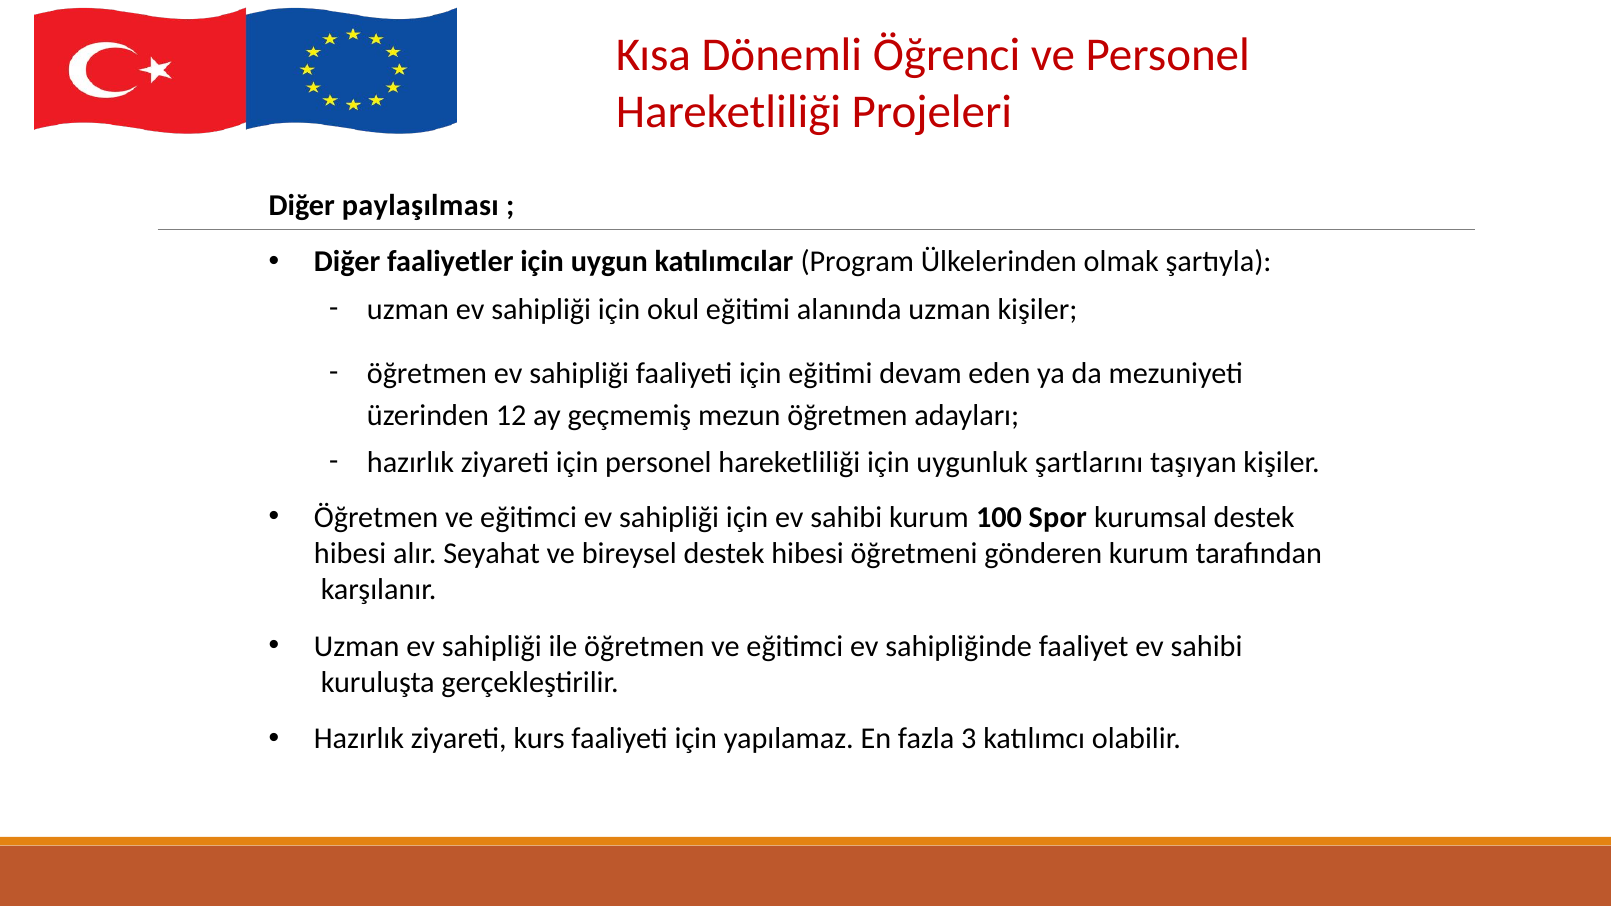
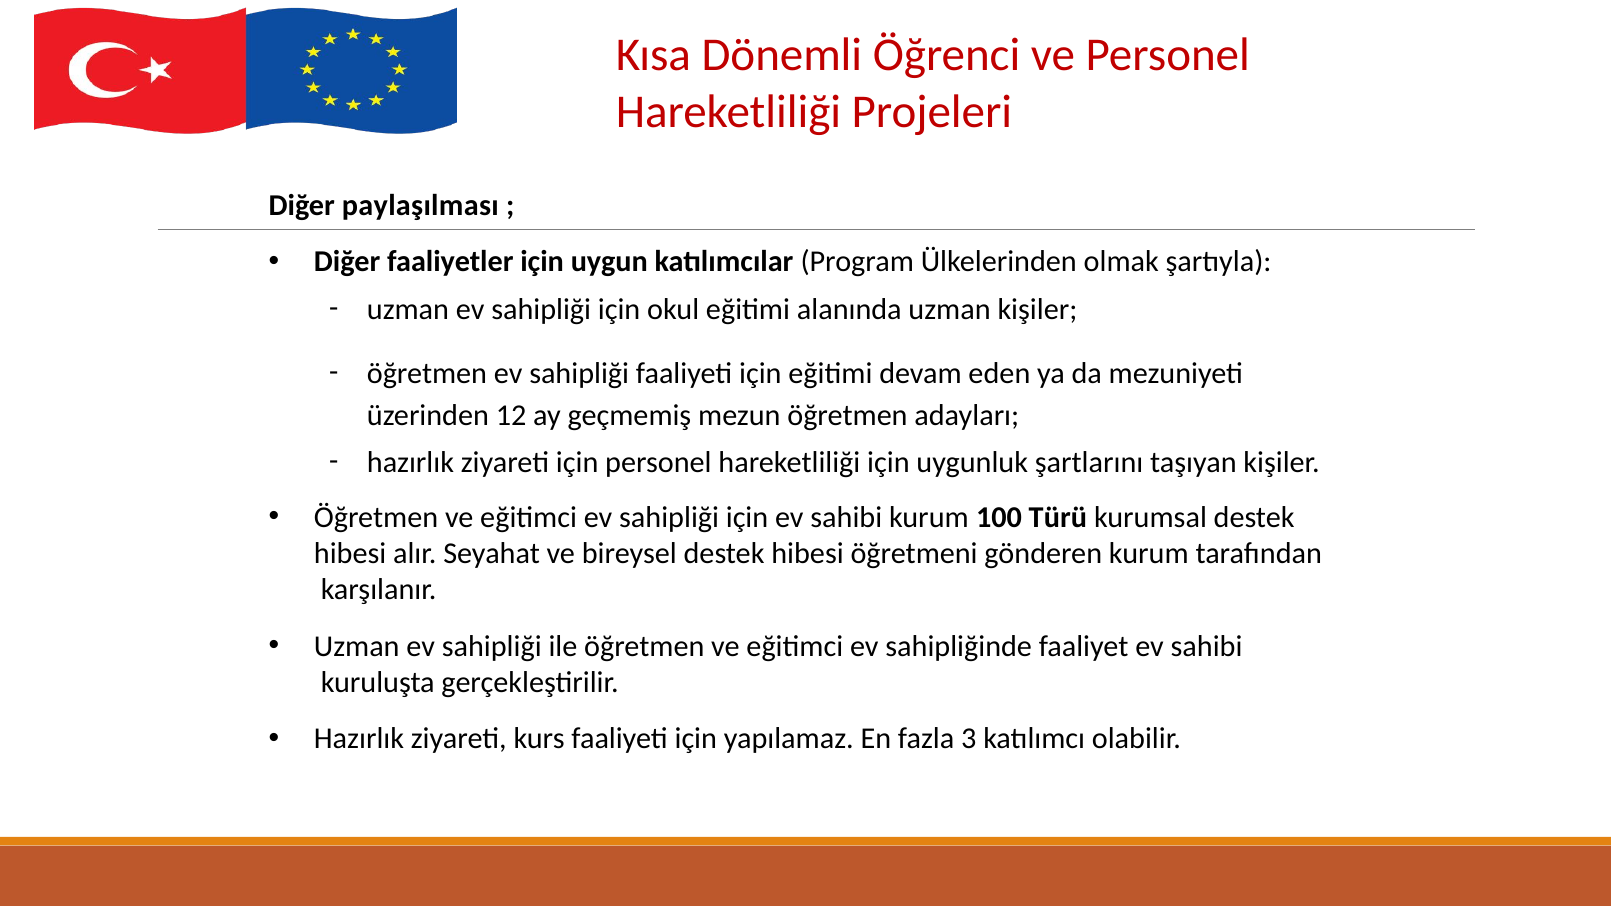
Spor: Spor -> Türü
